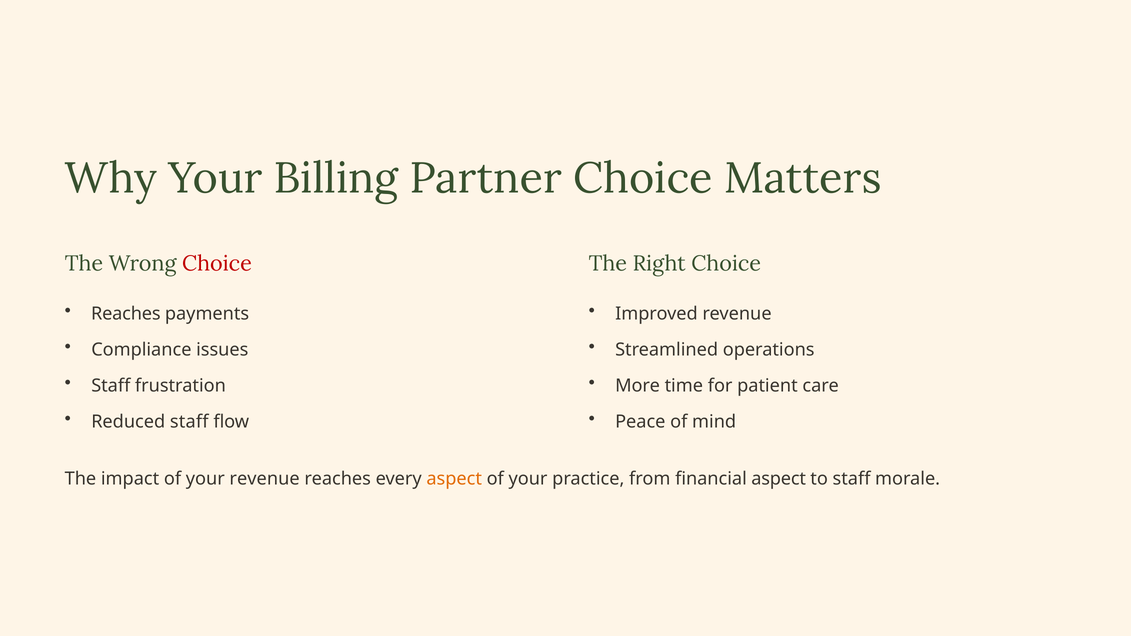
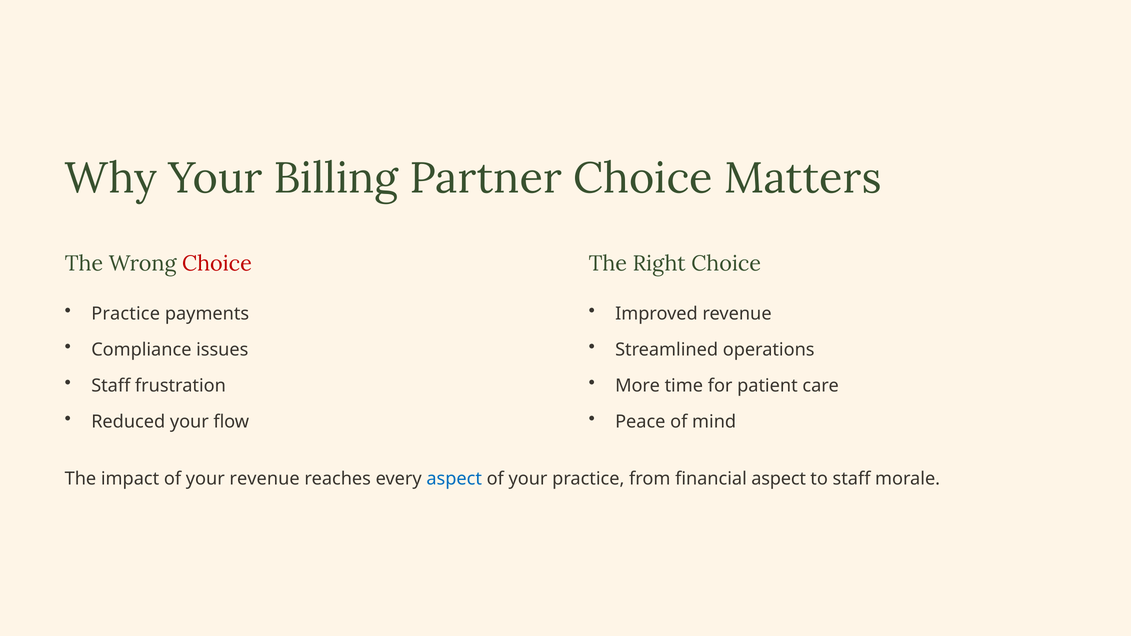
Reaches at (126, 314): Reaches -> Practice
Reduced staff: staff -> your
aspect at (454, 479) colour: orange -> blue
